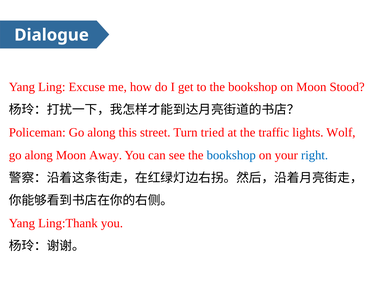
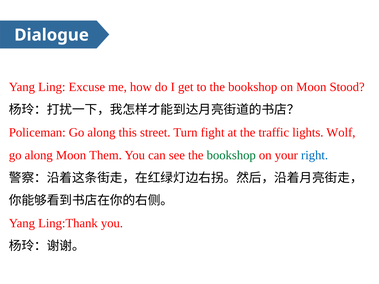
tried: tried -> fight
Away: Away -> Them
bookshop at (231, 155) colour: blue -> green
